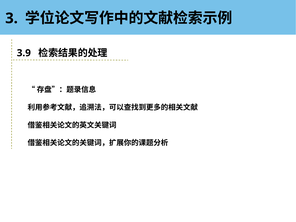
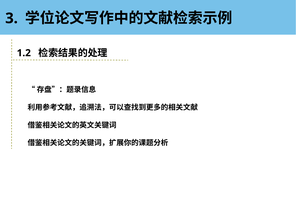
3.9: 3.9 -> 1.2
